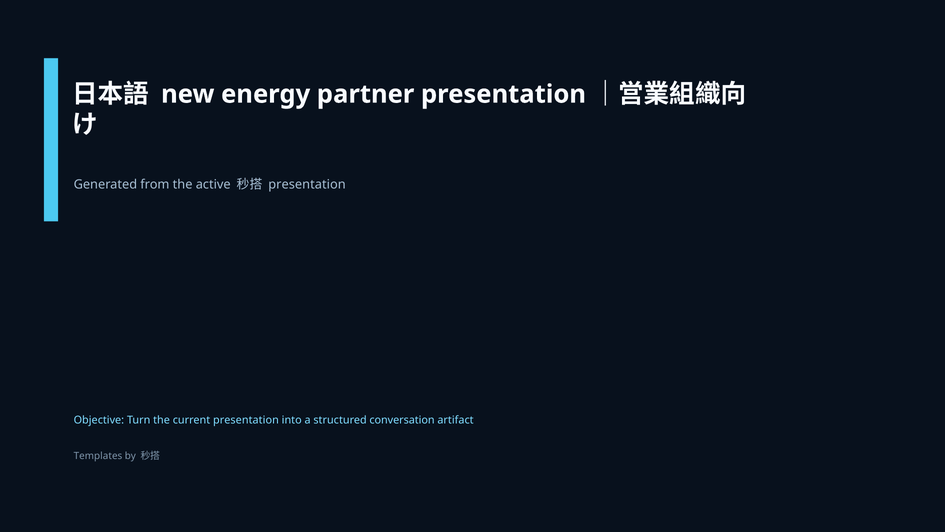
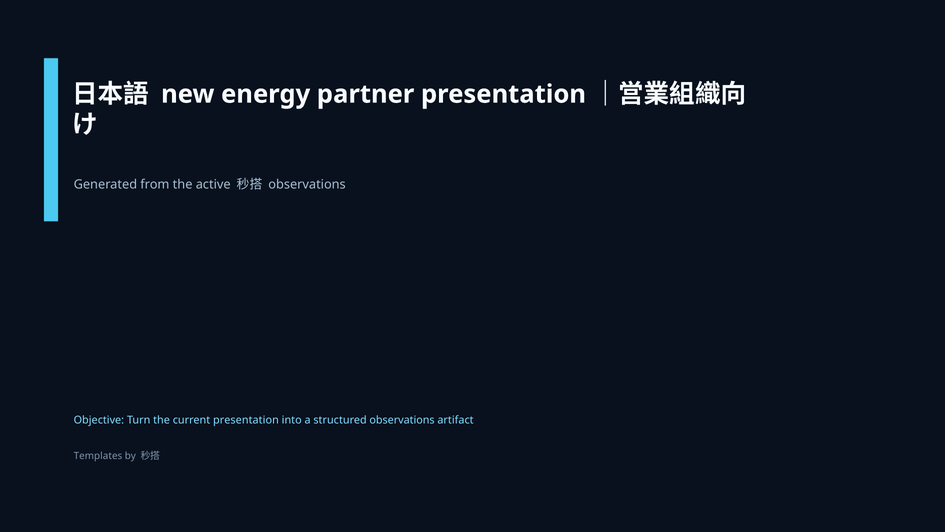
presentation at (307, 184): presentation -> observations
structured conversation: conversation -> observations
